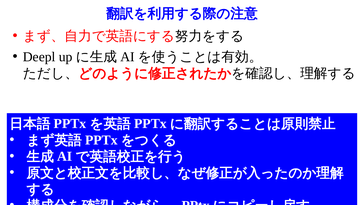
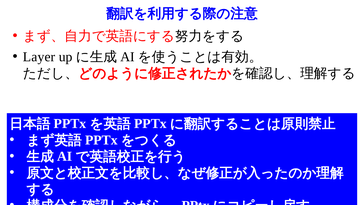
Deepl: Deepl -> Layer
